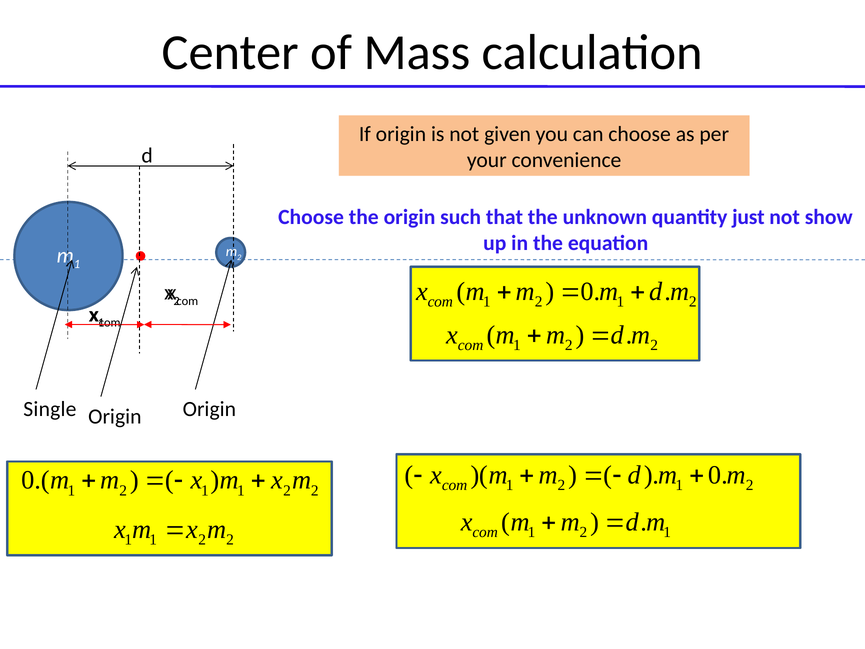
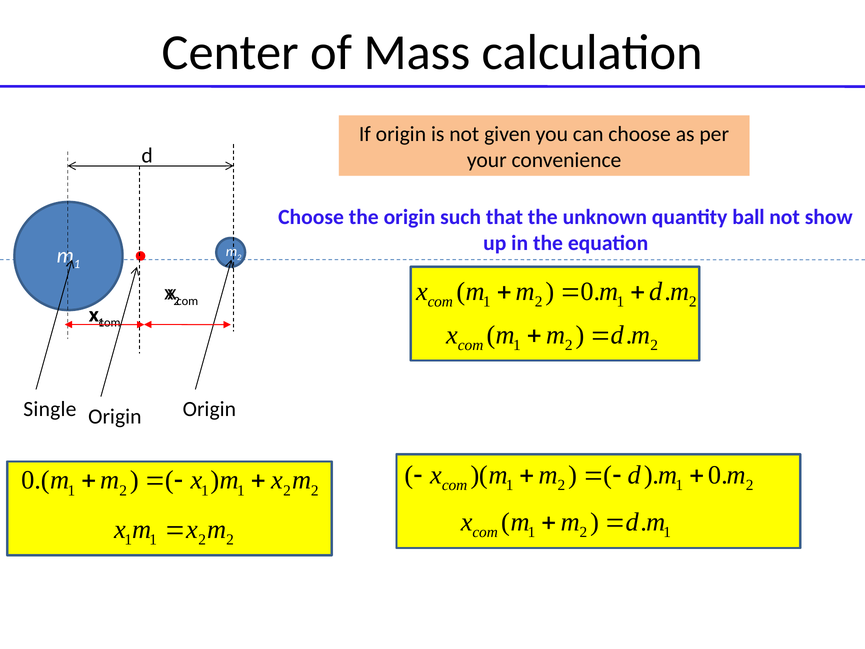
just: just -> ball
